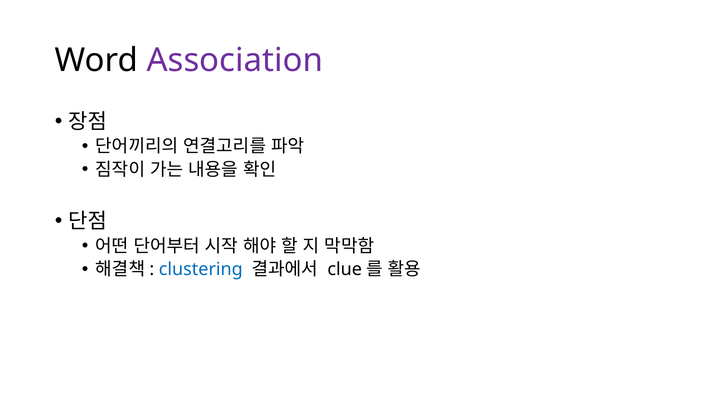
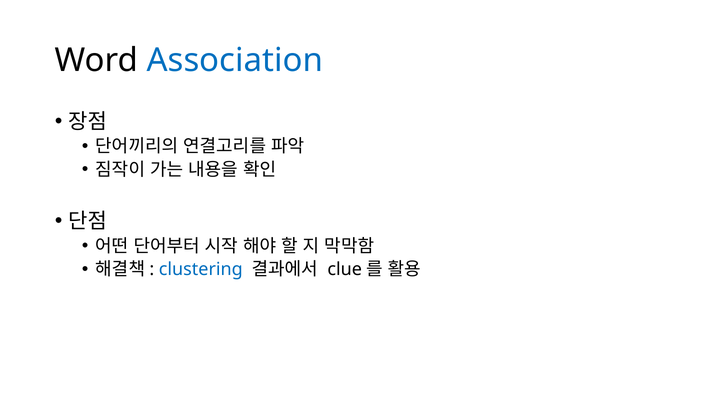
Association colour: purple -> blue
